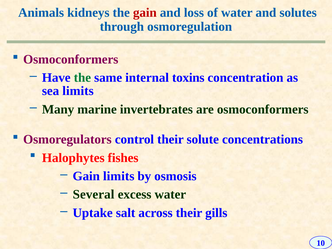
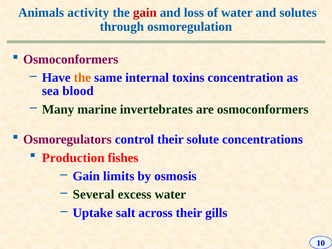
kidneys: kidneys -> activity
the at (82, 78) colour: green -> orange
sea limits: limits -> blood
Halophytes: Halophytes -> Production
